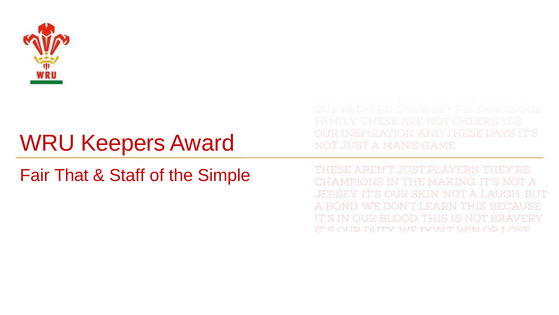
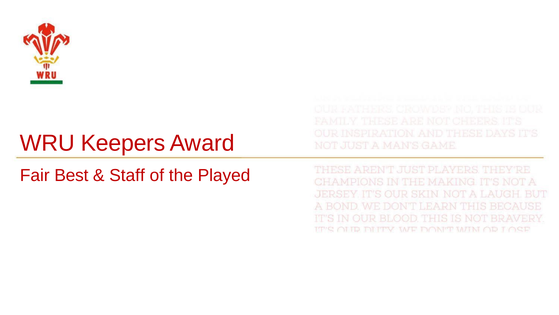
That: That -> Best
Simple: Simple -> Played
